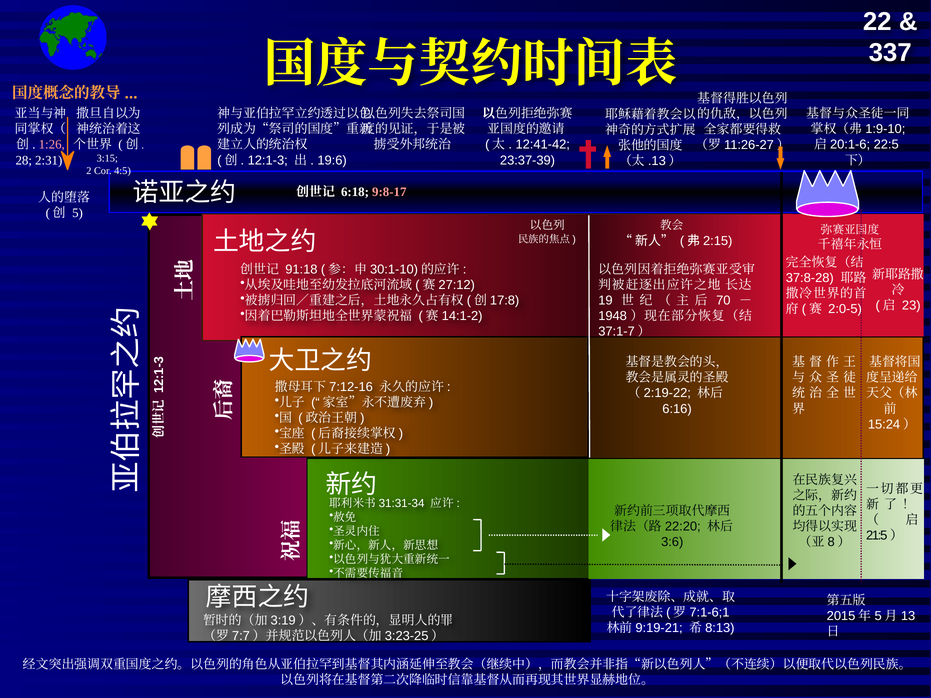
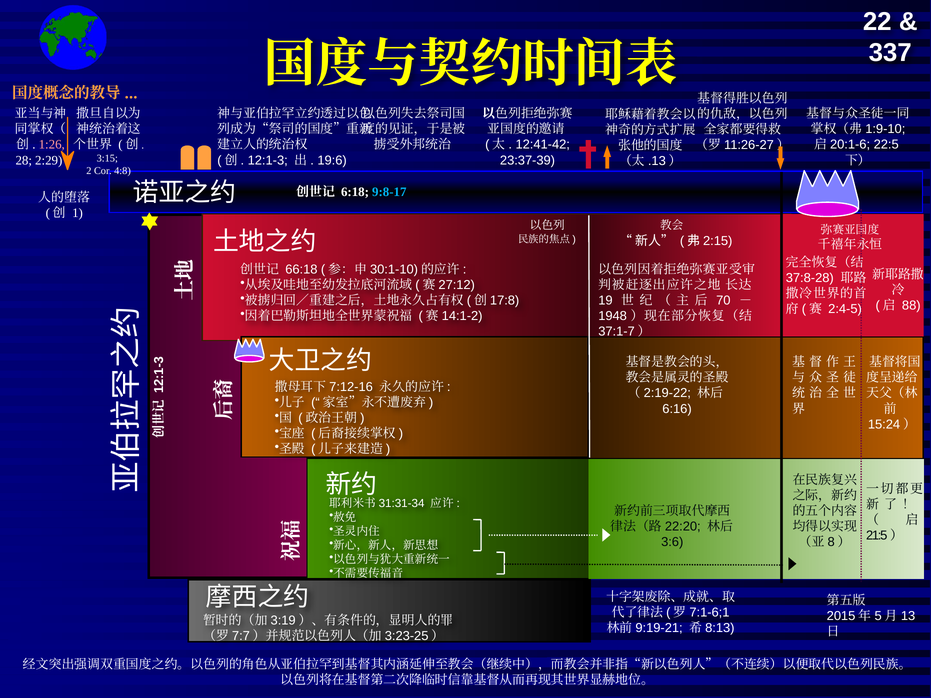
2:31: 2:31 -> 2:29
4:5: 4:5 -> 4:8
9:8-17 colour: pink -> light blue
5 at (78, 213): 5 -> 1
91:18: 91:18 -> 66:18
23: 23 -> 88
2:0-5: 2:0-5 -> 2:4-5
